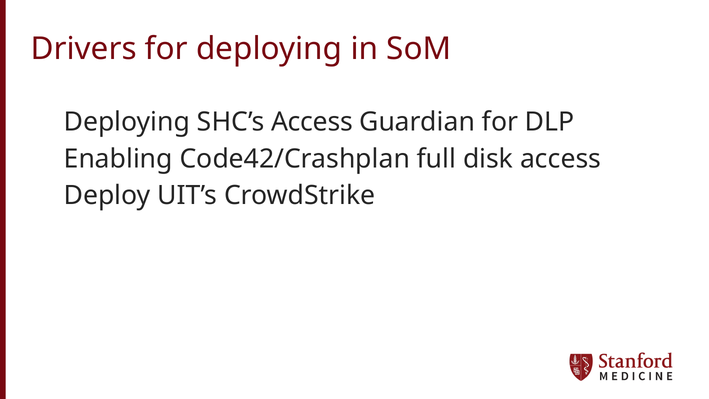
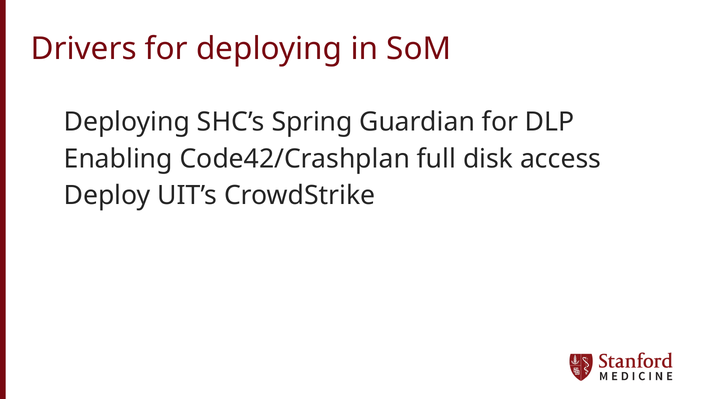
SHC’s Access: Access -> Spring
